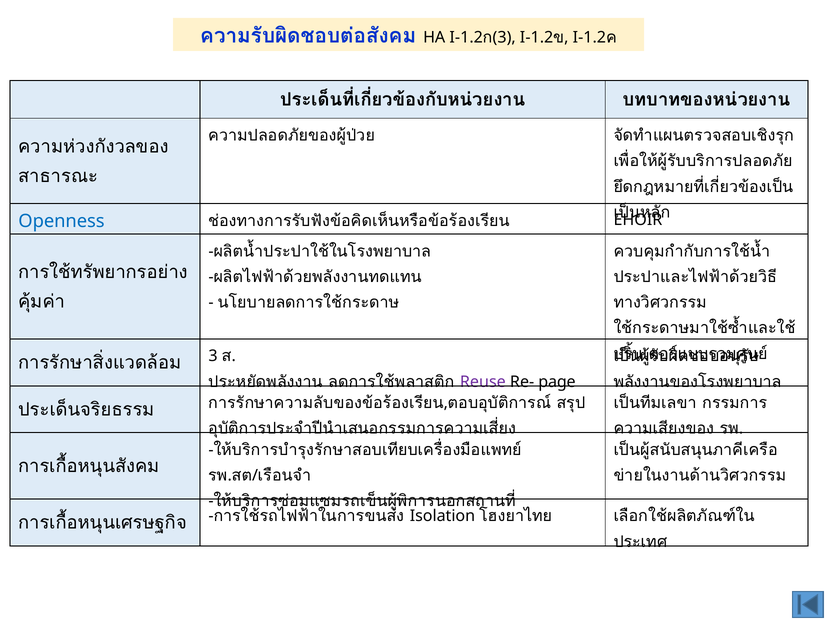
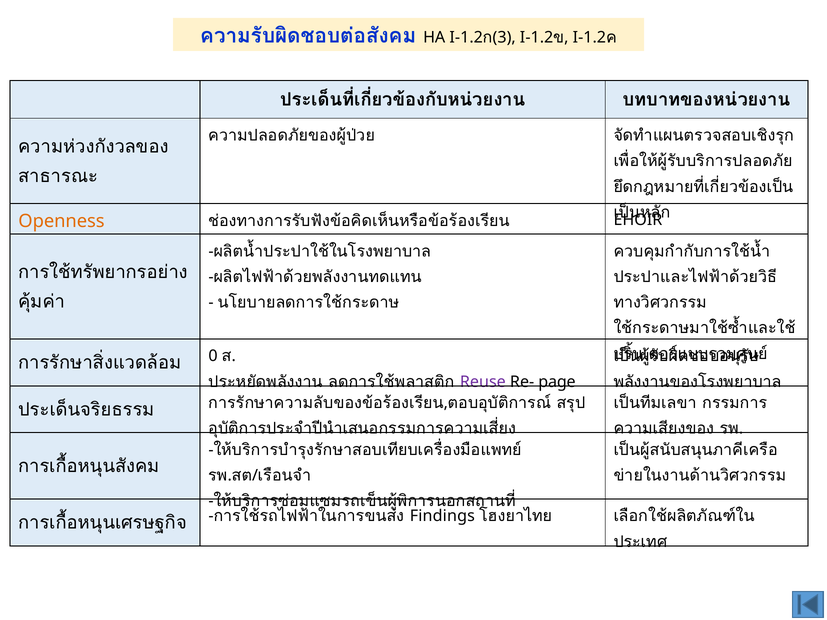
Openness colour: blue -> orange
3: 3 -> 0
Isolation: Isolation -> Findings
